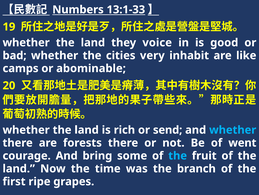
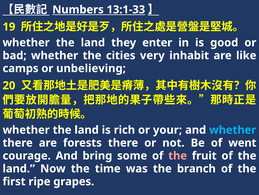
voice: voice -> enter
abominable: abominable -> unbelieving
send: send -> your
the at (178, 155) colour: light blue -> pink
